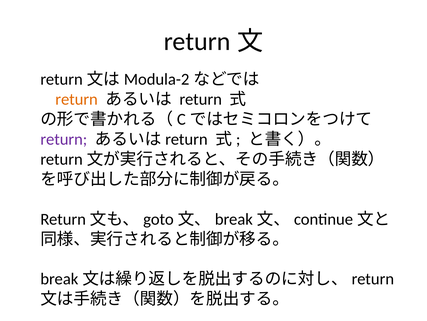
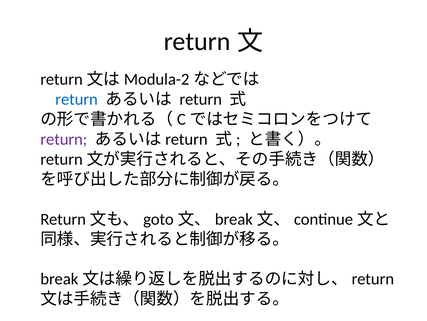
return at (77, 99) colour: orange -> blue
